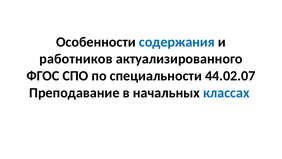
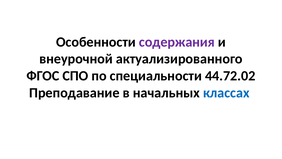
содержания colour: blue -> purple
работников: работников -> внеурочной
44.02.07: 44.02.07 -> 44.72.02
